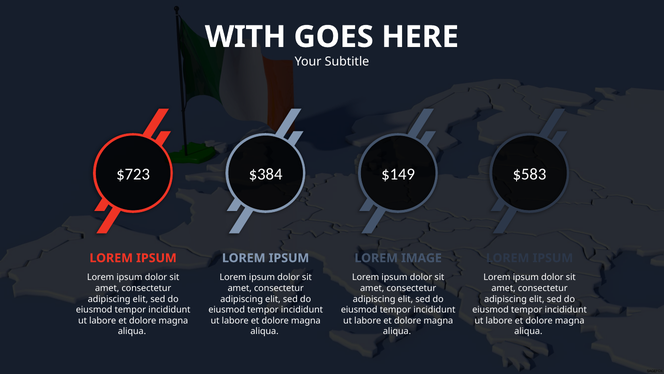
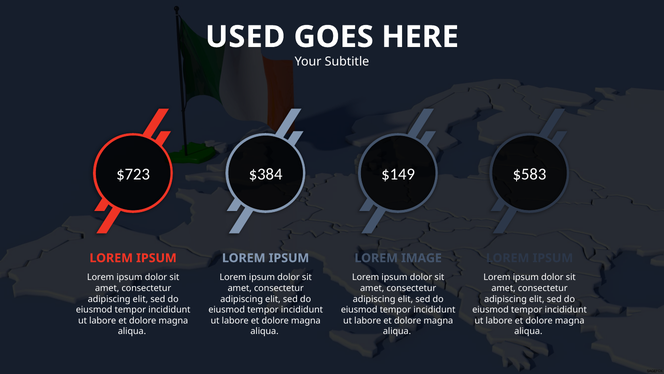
WITH: WITH -> USED
